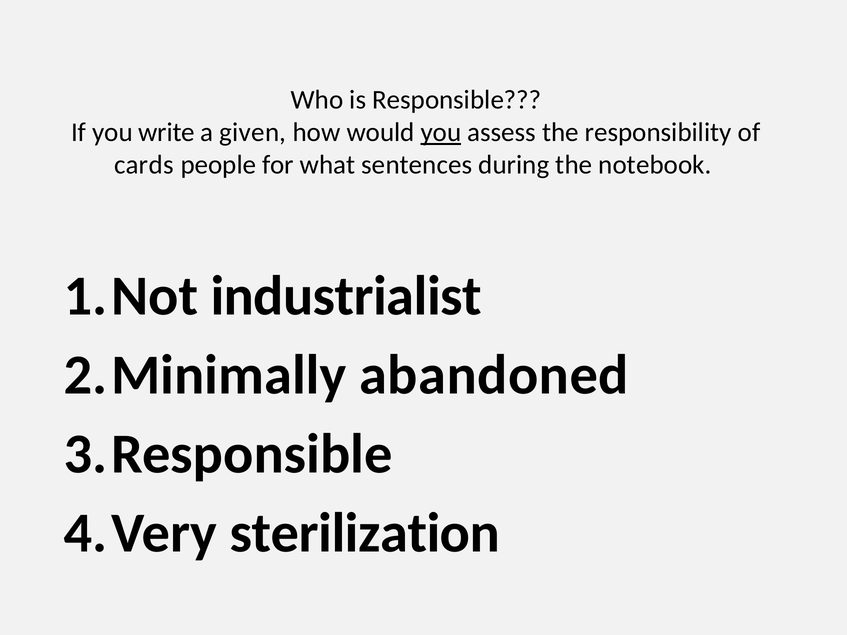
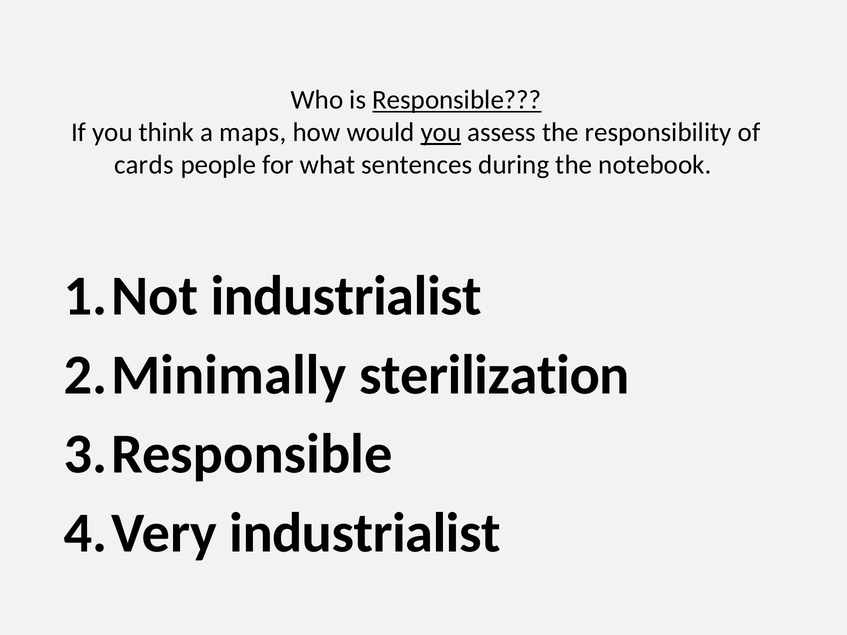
Responsible underline: none -> present
write: write -> think
given: given -> maps
abandoned: abandoned -> sterilization
sterilization at (365, 533): sterilization -> industrialist
